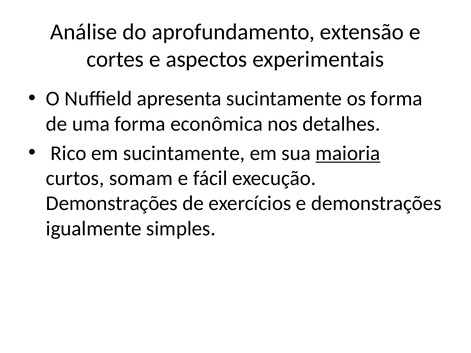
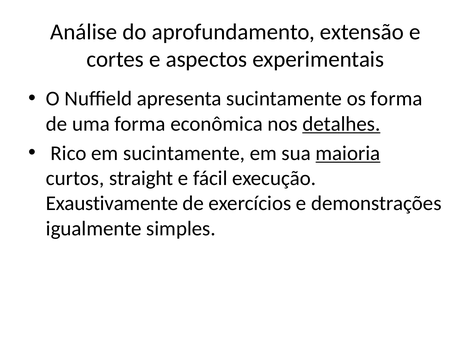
detalhes underline: none -> present
somam: somam -> straight
Demonstrações at (112, 204): Demonstrações -> Exaustivamente
